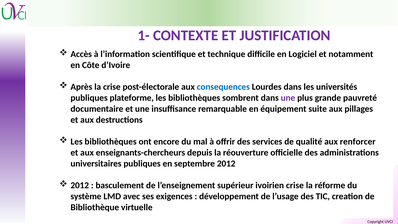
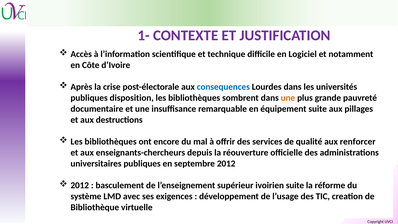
plateforme: plateforme -> disposition
une at (288, 98) colour: purple -> orange
ivoirien crise: crise -> suite
